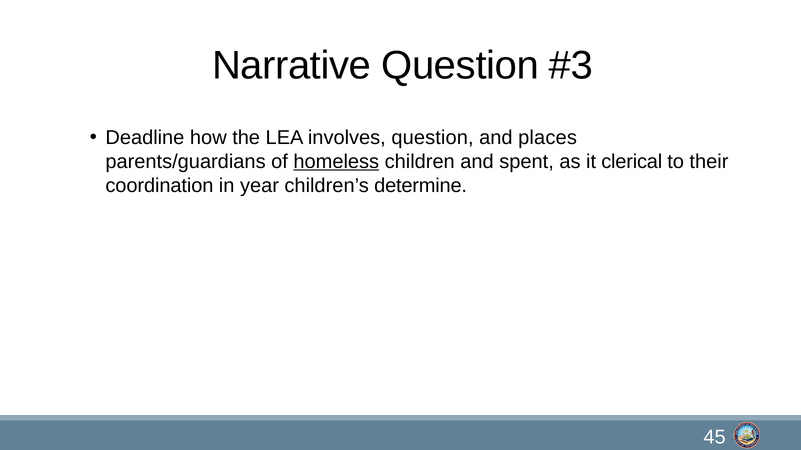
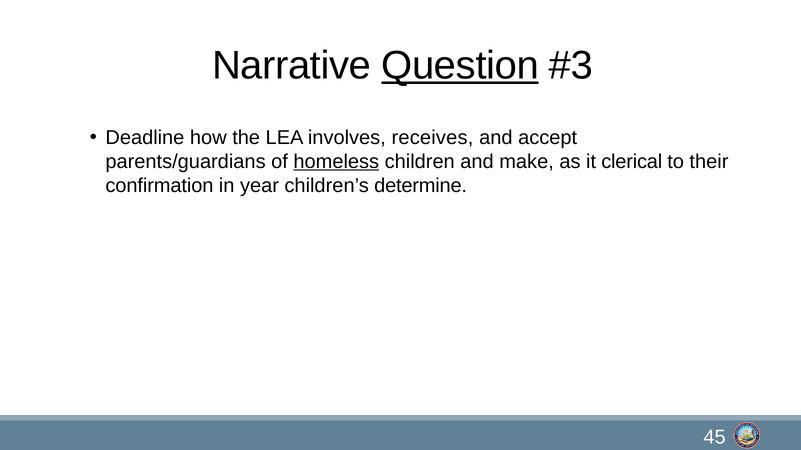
Question at (460, 66) underline: none -> present
involves question: question -> receives
places: places -> accept
spent: spent -> make
coordination: coordination -> confirmation
